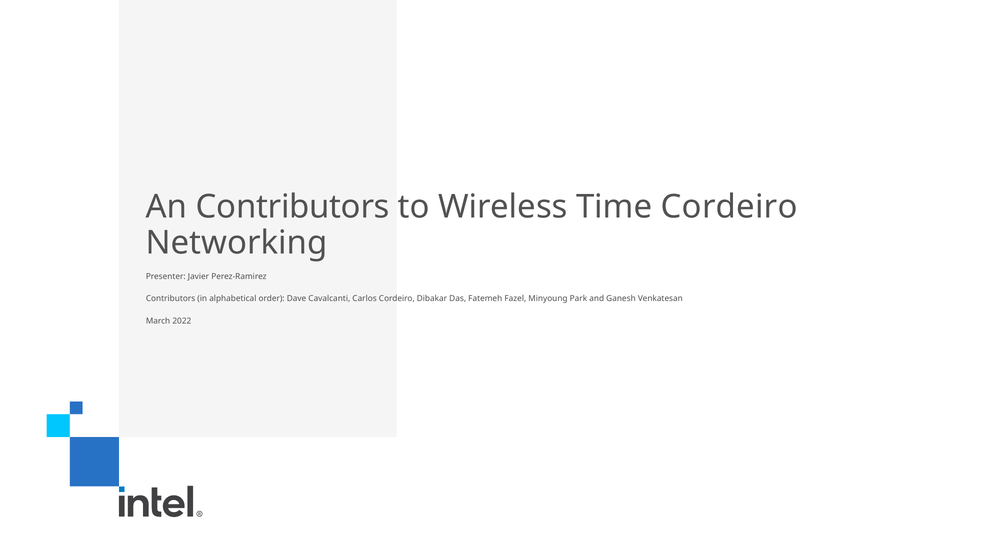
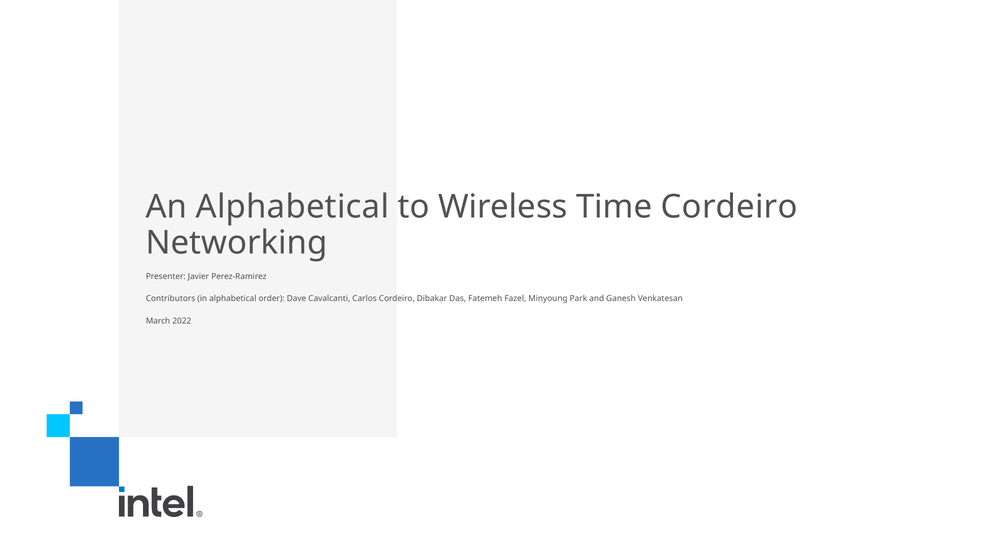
An Contributors: Contributors -> Alphabetical
